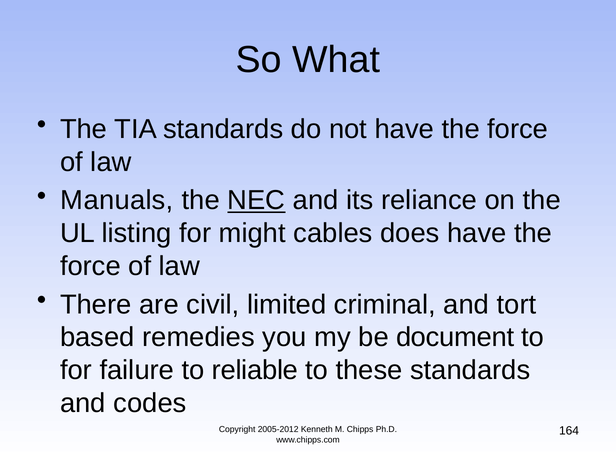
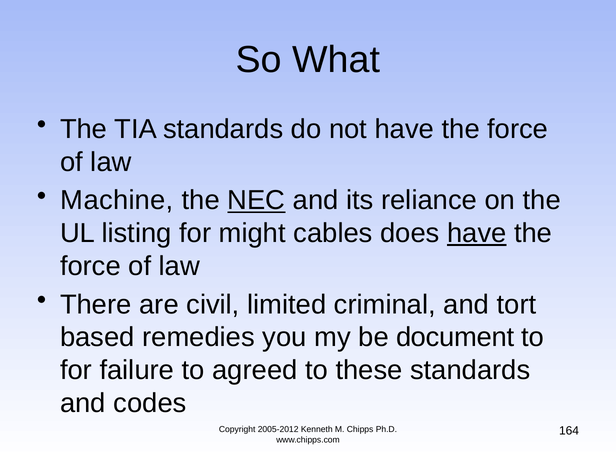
Manuals: Manuals -> Machine
have at (477, 233) underline: none -> present
reliable: reliable -> agreed
